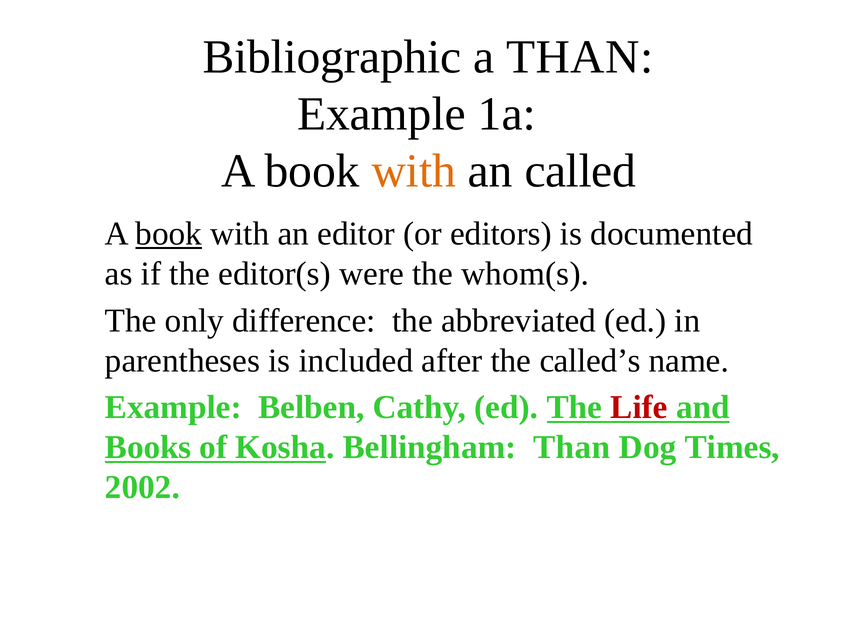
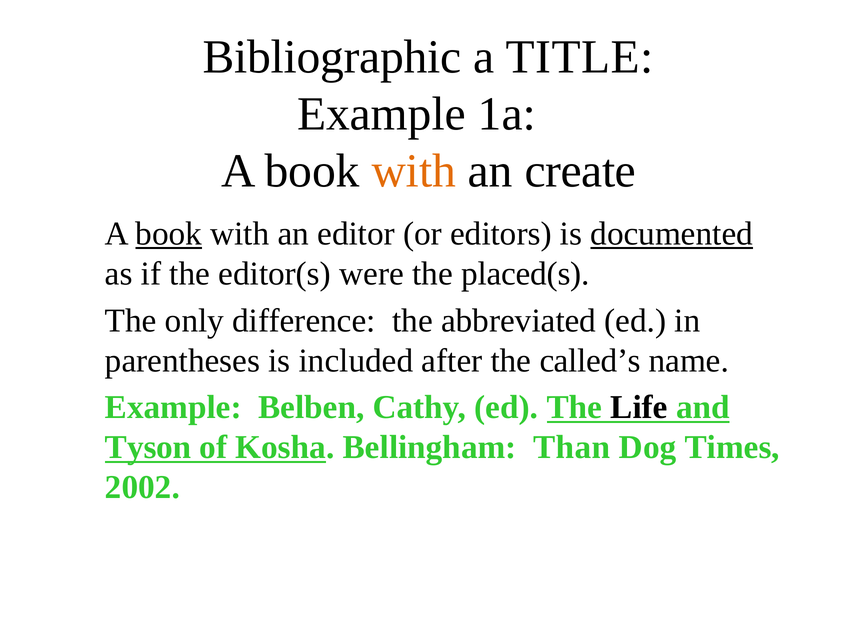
a THAN: THAN -> TITLE
called: called -> create
documented underline: none -> present
whom(s: whom(s -> placed(s
Life colour: red -> black
Books: Books -> Tyson
